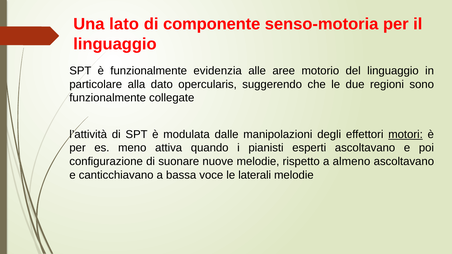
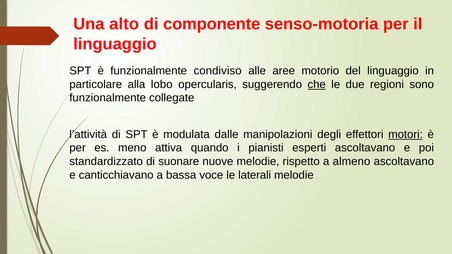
lato: lato -> alto
evidenzia: evidenzia -> condiviso
dato: dato -> lobo
che underline: none -> present
configurazione: configurazione -> standardizzato
